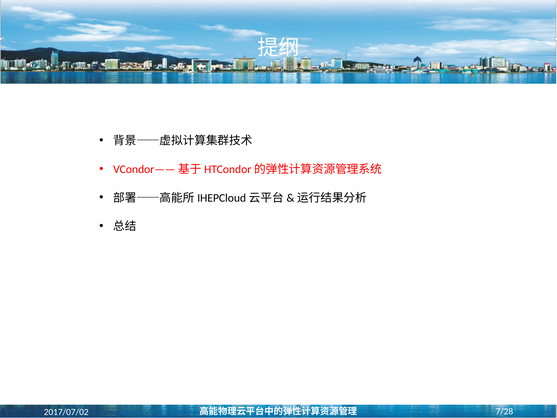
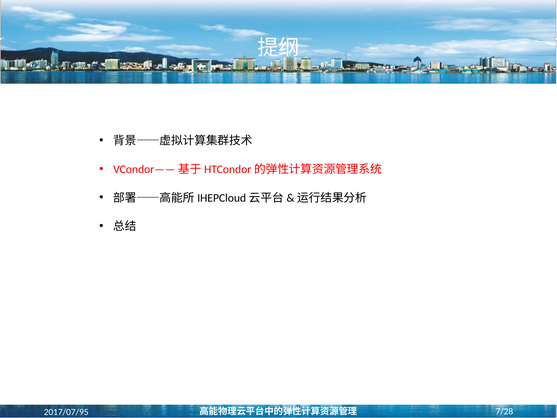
2017/07/02: 2017/07/02 -> 2017/07/95
